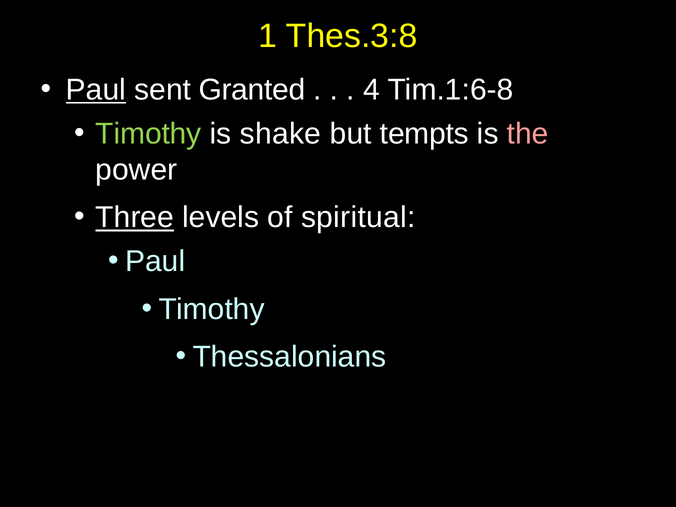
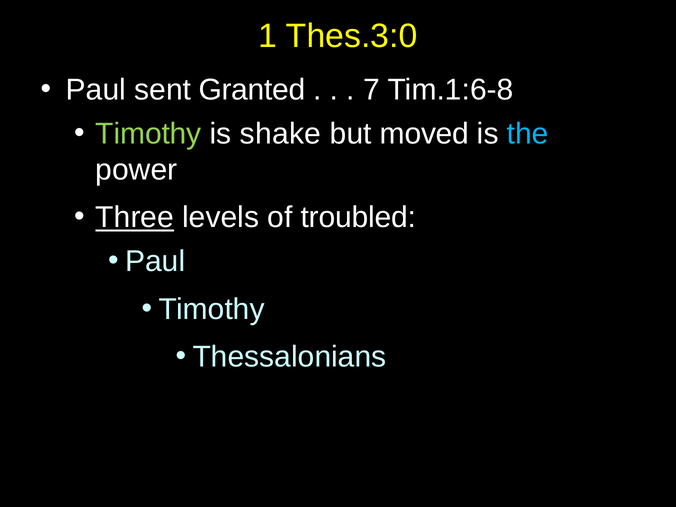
Thes.3:8: Thes.3:8 -> Thes.3:0
Paul at (96, 90) underline: present -> none
4: 4 -> 7
tempts: tempts -> moved
the colour: pink -> light blue
spiritual: spiritual -> troubled
